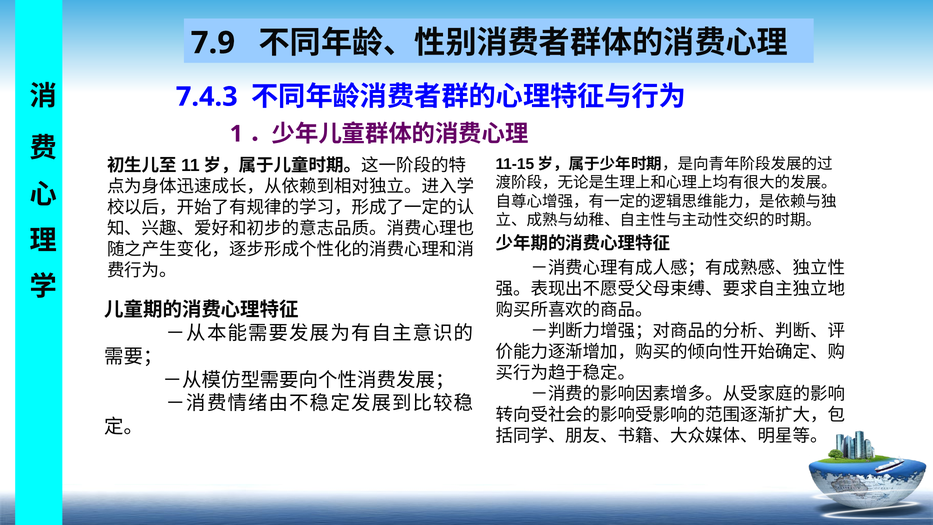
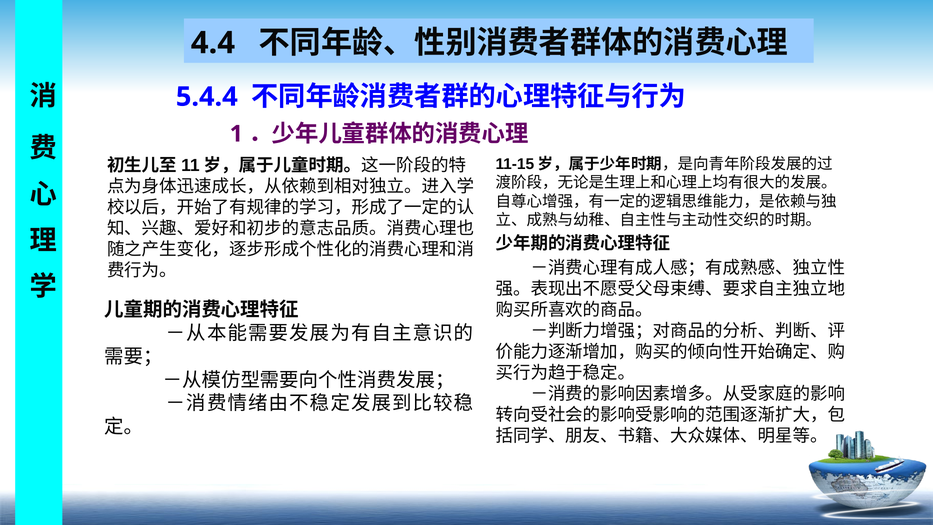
7.9: 7.9 -> 4.4
7.4.3: 7.4.3 -> 5.4.4
